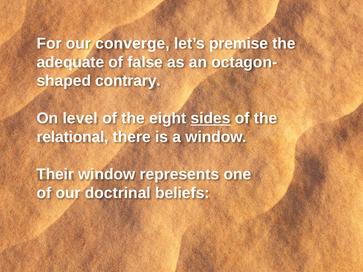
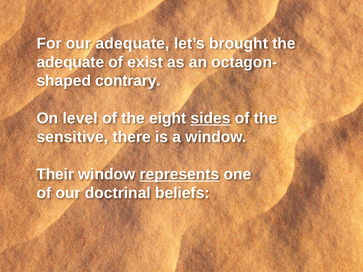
our converge: converge -> adequate
premise: premise -> brought
false: false -> exist
relational: relational -> sensitive
represents underline: none -> present
